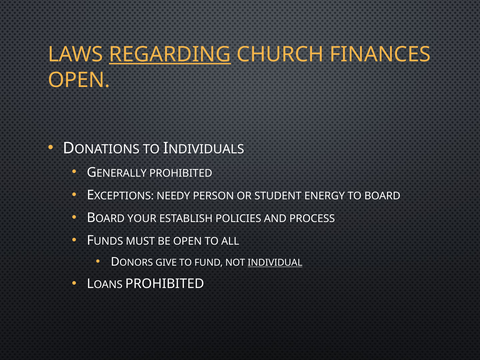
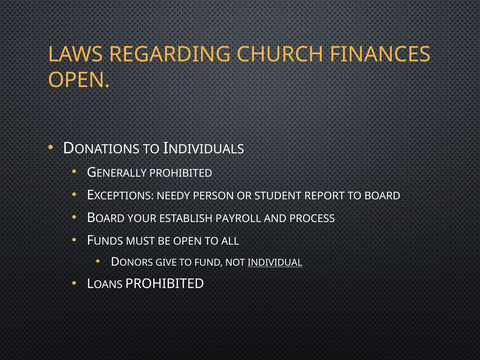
REGARDING underline: present -> none
ENERGY: ENERGY -> REPORT
POLICIES: POLICIES -> PAYROLL
